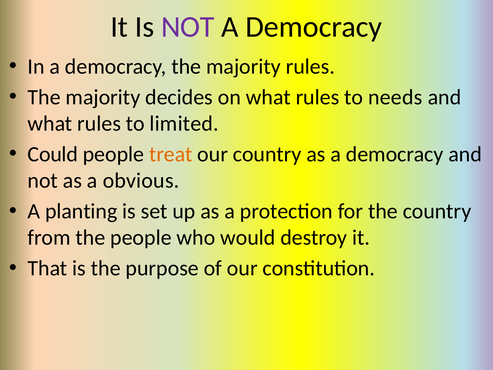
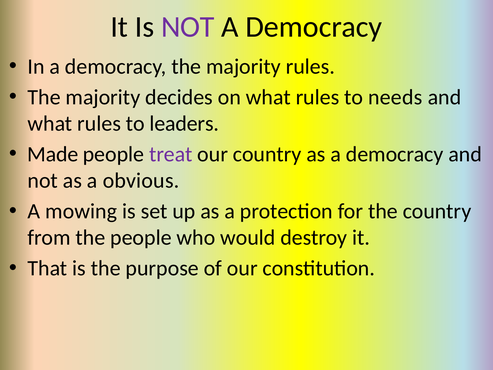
limited: limited -> leaders
Could: Could -> Made
treat colour: orange -> purple
planting: planting -> mowing
